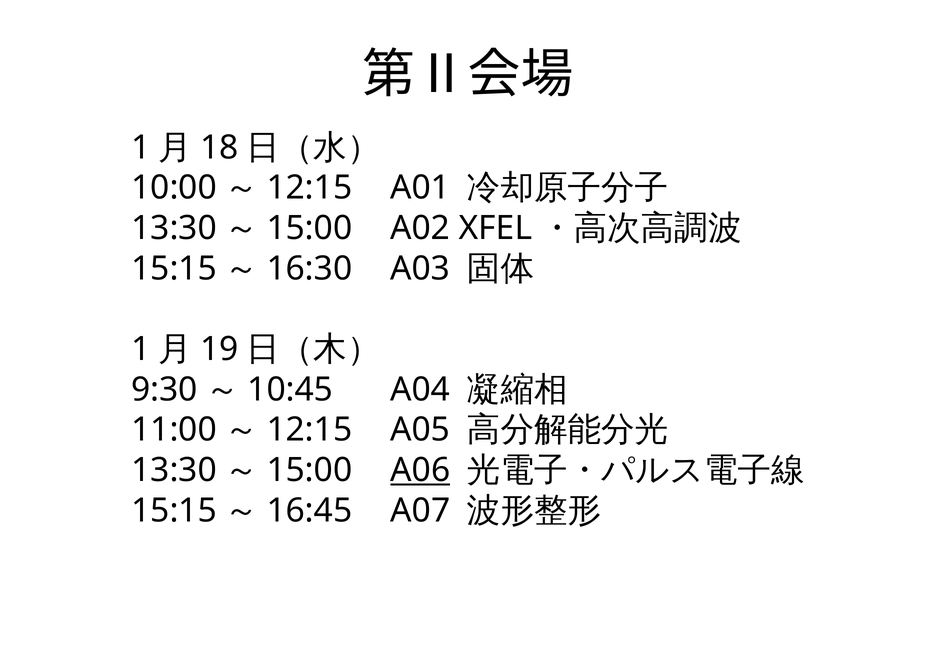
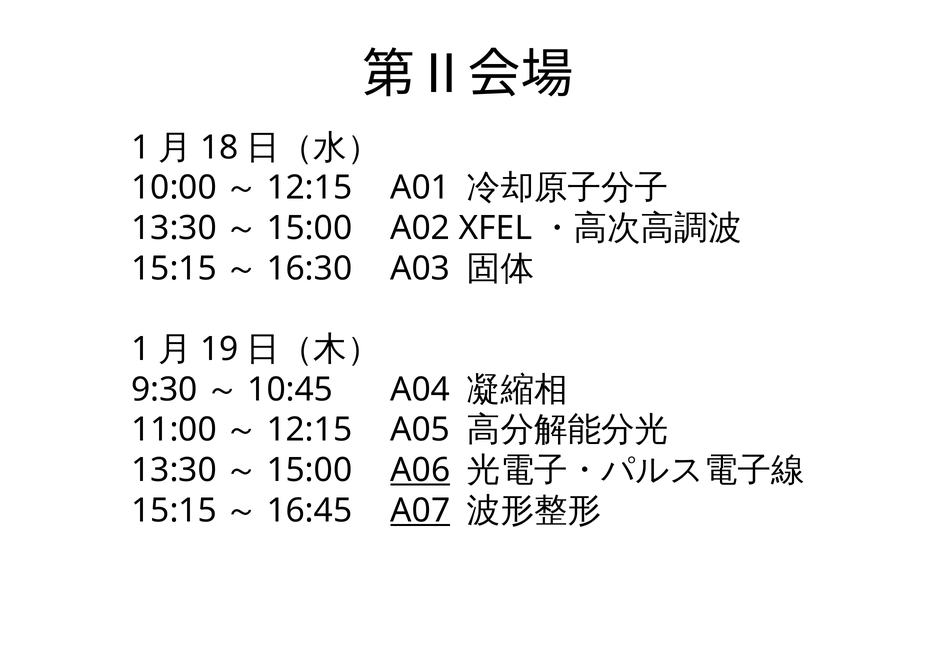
A07 underline: none -> present
